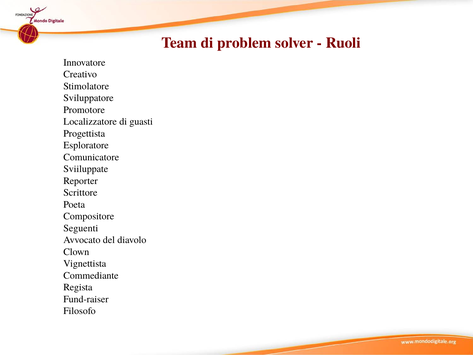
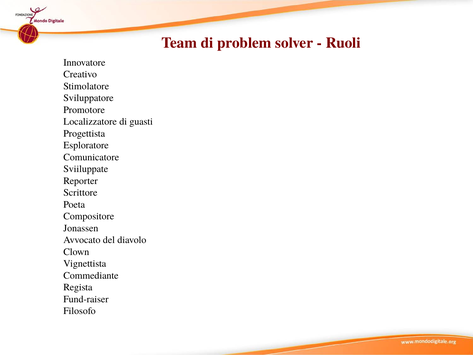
Seguenti: Seguenti -> Jonassen
